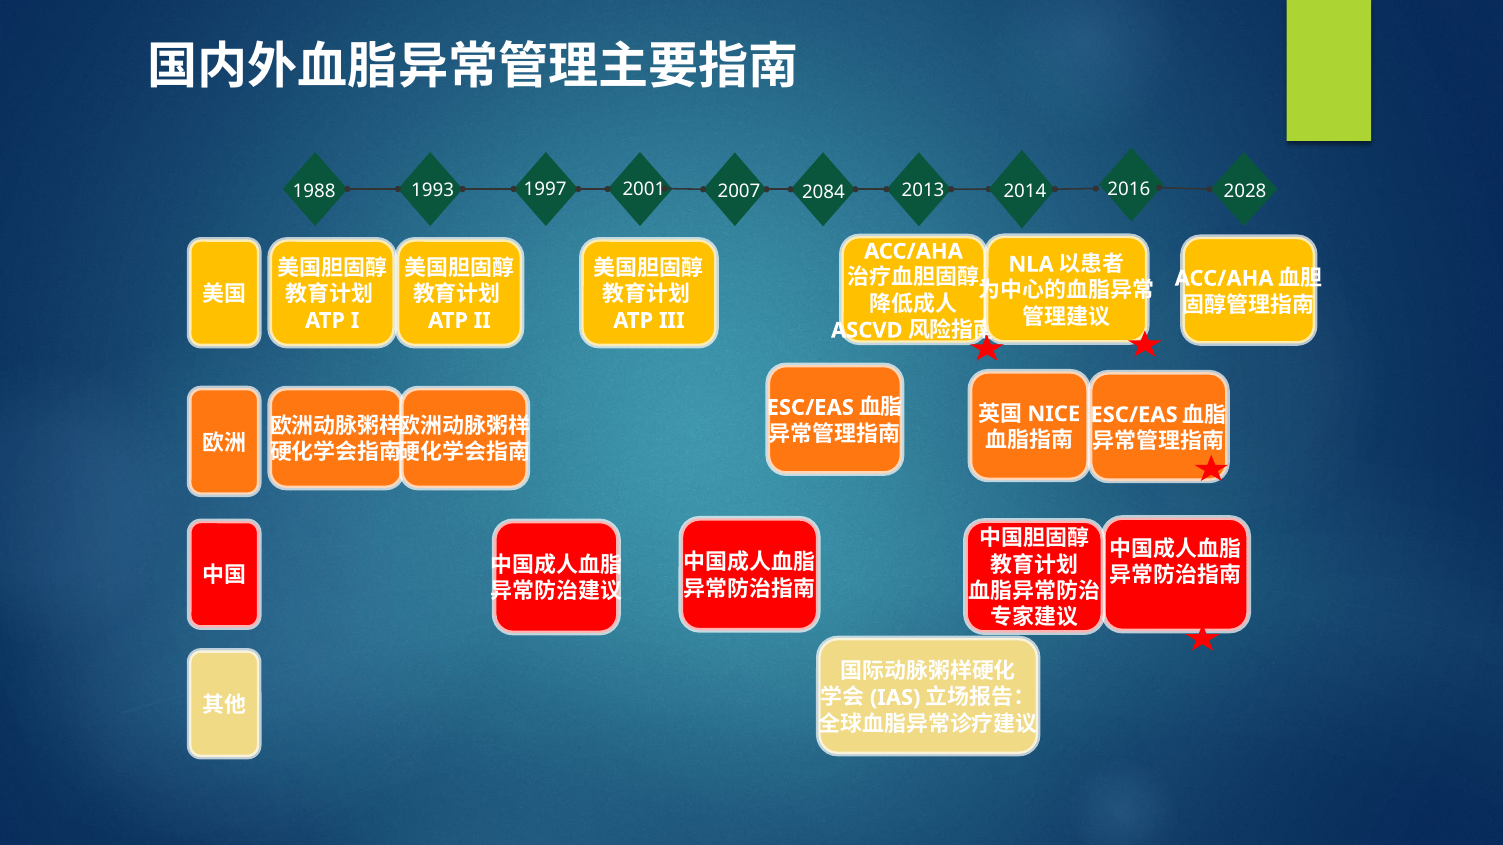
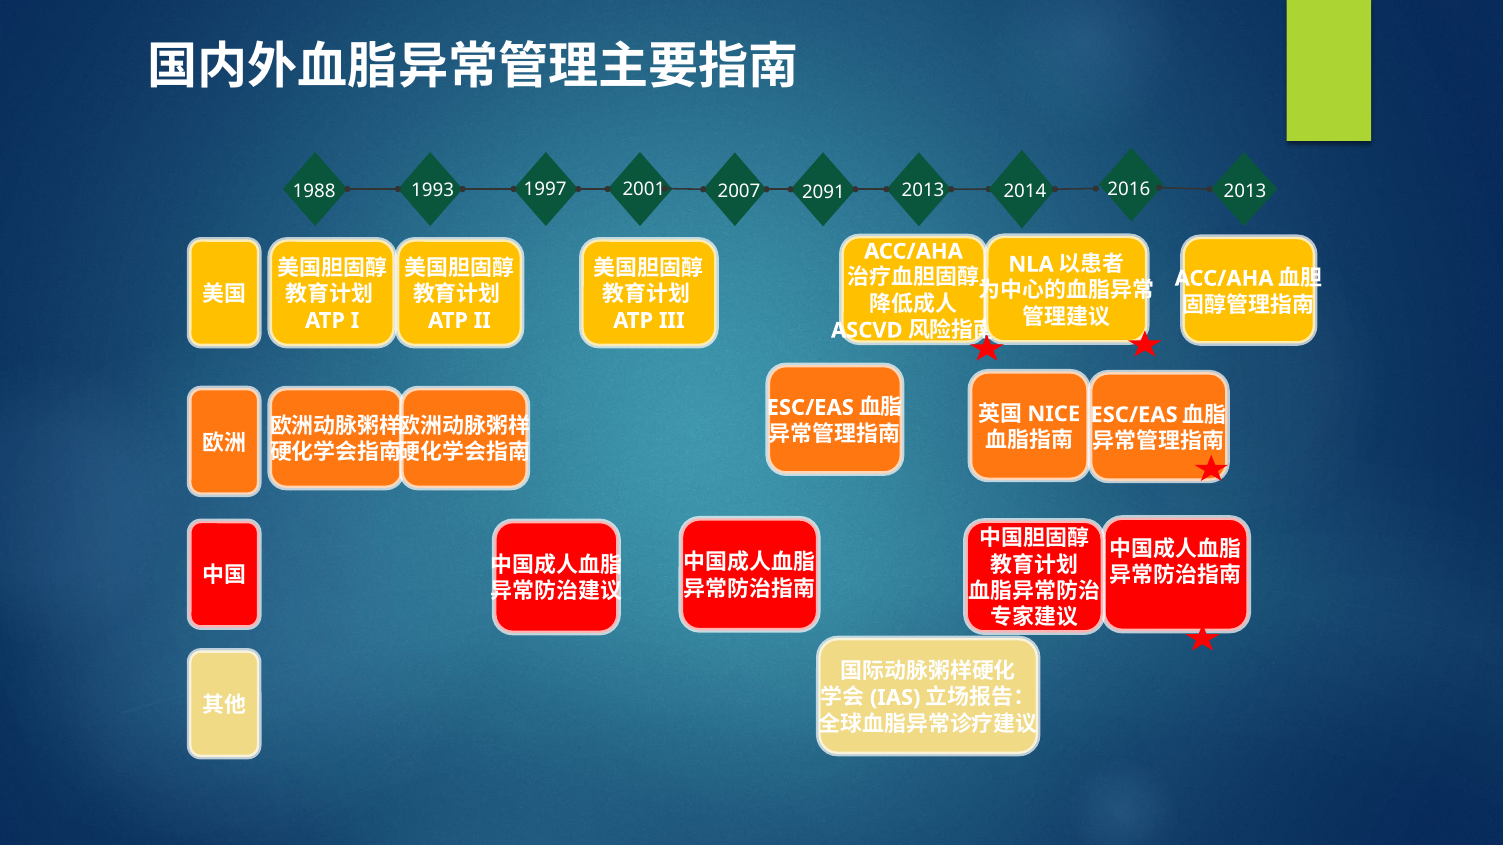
2028 at (1245, 192): 2028 -> 2013
2084: 2084 -> 2091
